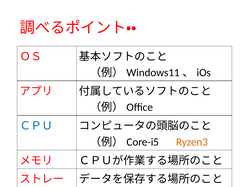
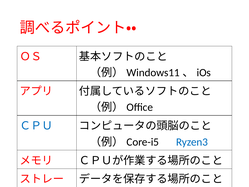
Ryzen3 colour: orange -> blue
